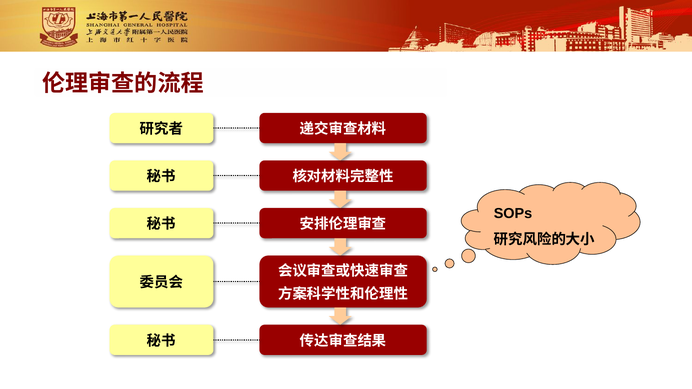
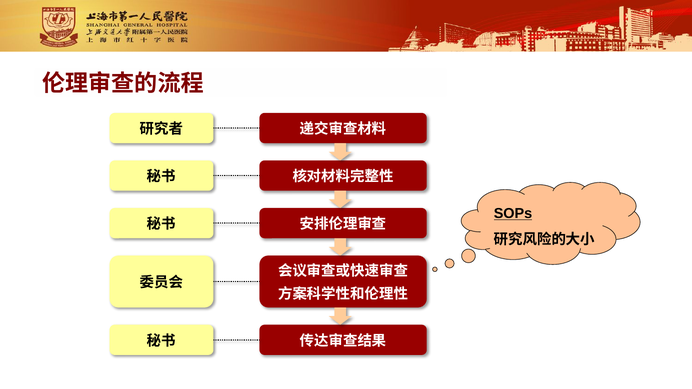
SOPs underline: none -> present
